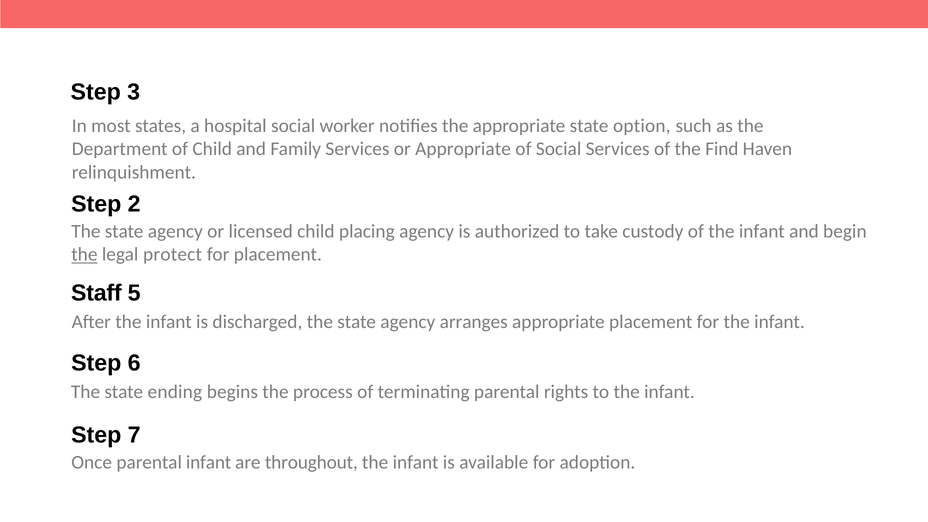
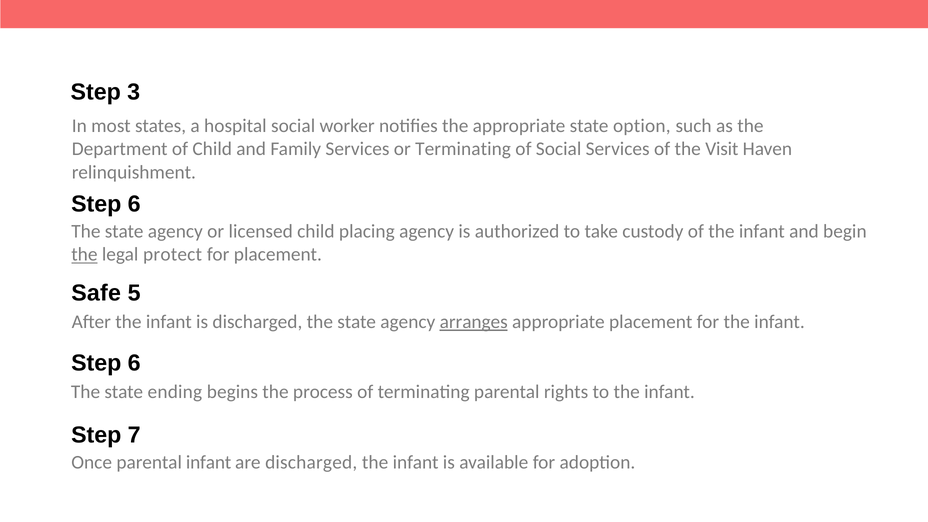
or Appropriate: Appropriate -> Terminating
Find: Find -> Visit
2 at (134, 204): 2 -> 6
Staff: Staff -> Safe
arranges underline: none -> present
are throughout: throughout -> discharged
